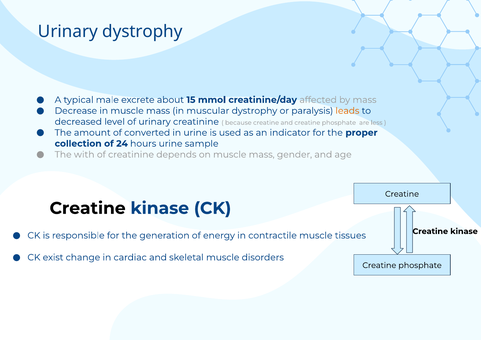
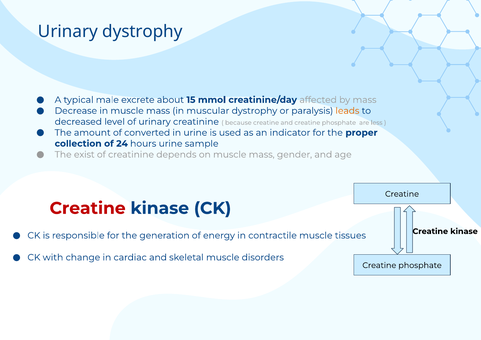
with: with -> exist
Creatine at (88, 208) colour: black -> red
exist: exist -> with
